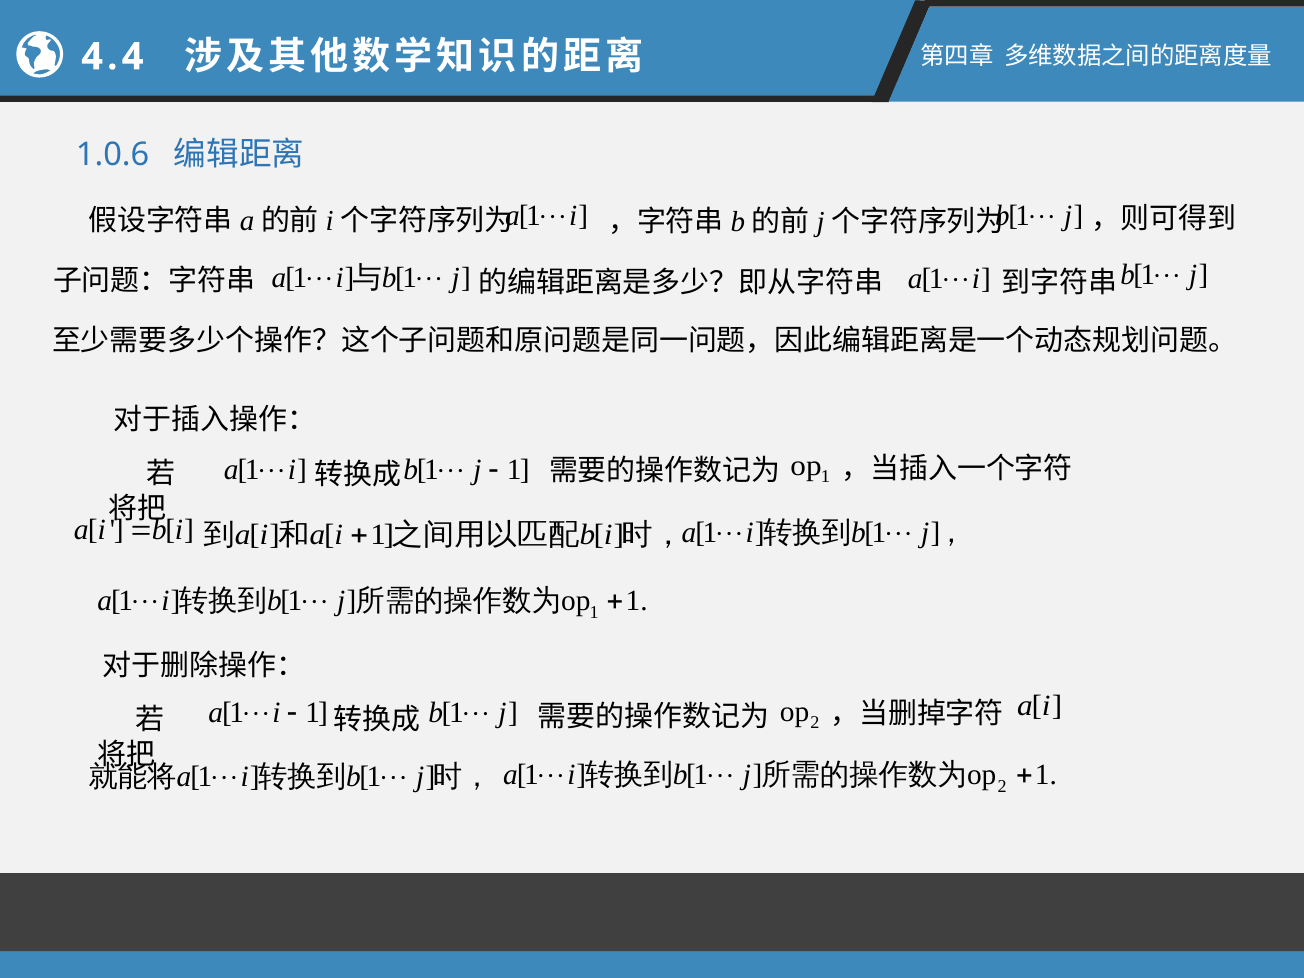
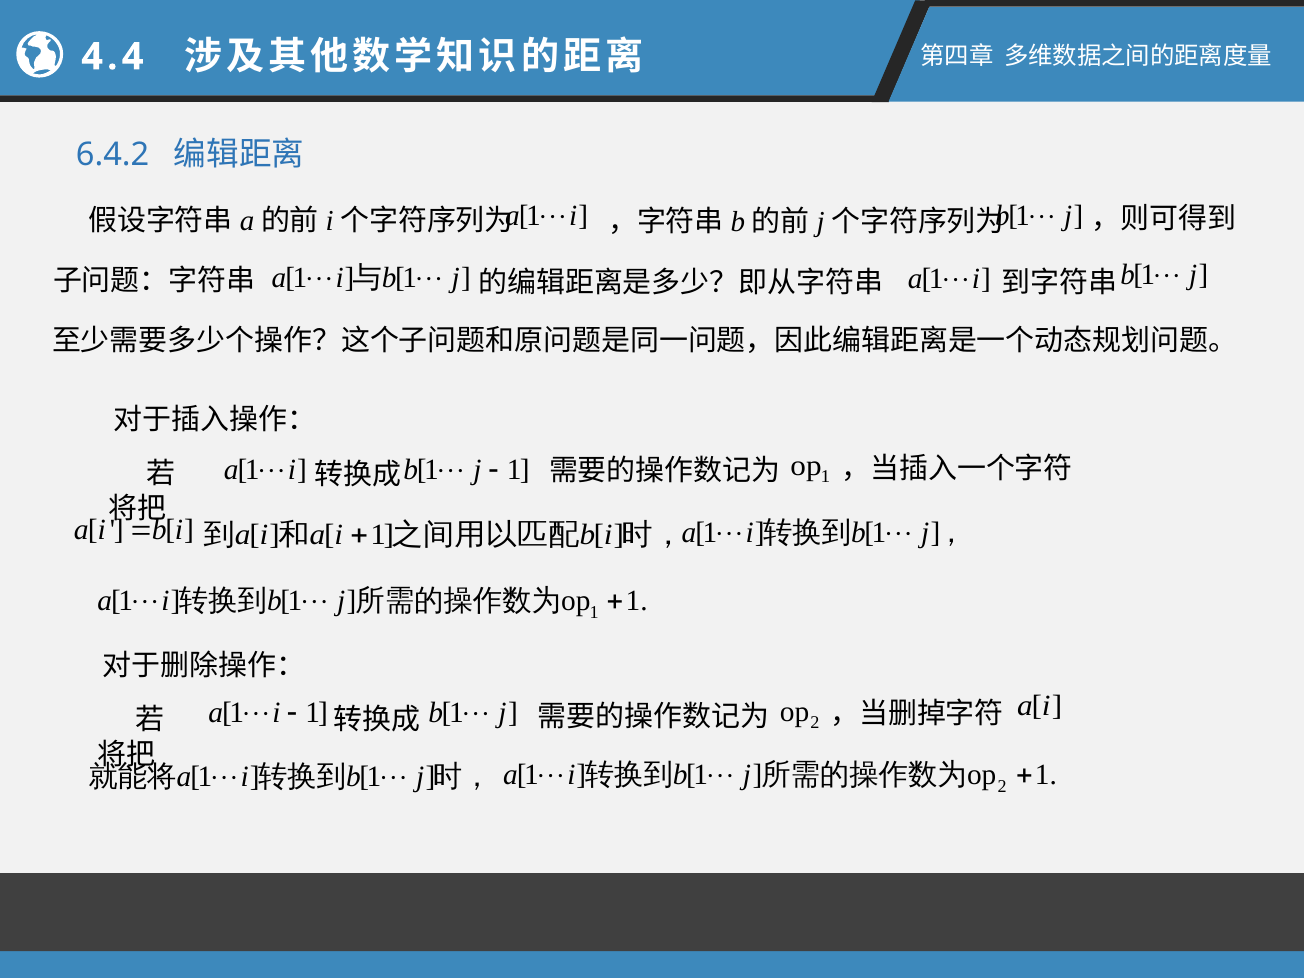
1.0.6: 1.0.6 -> 6.4.2
